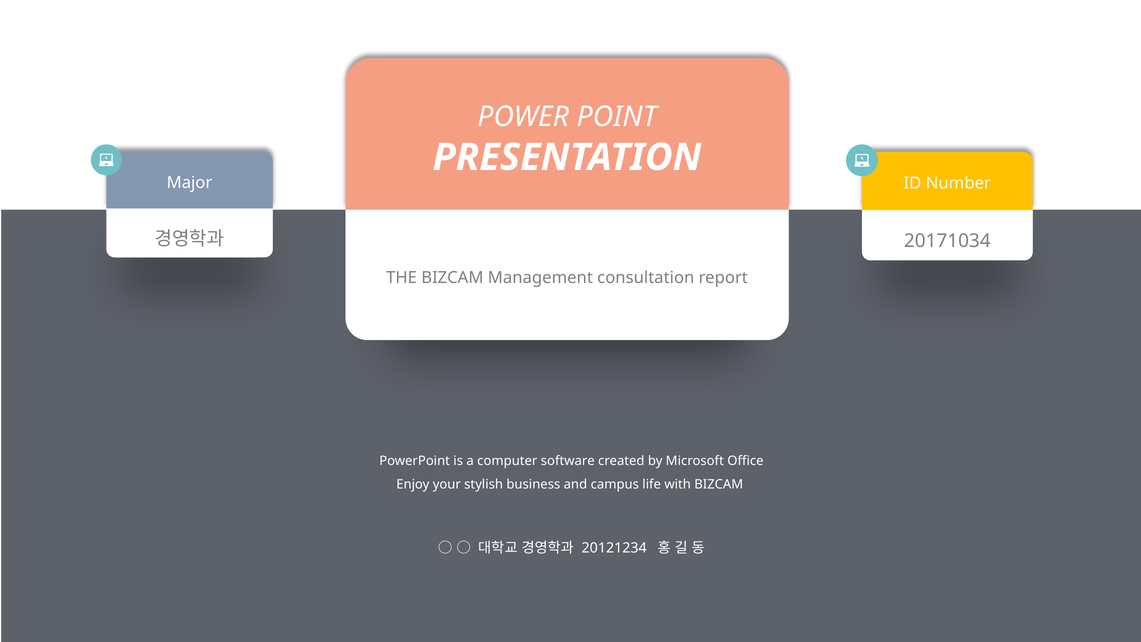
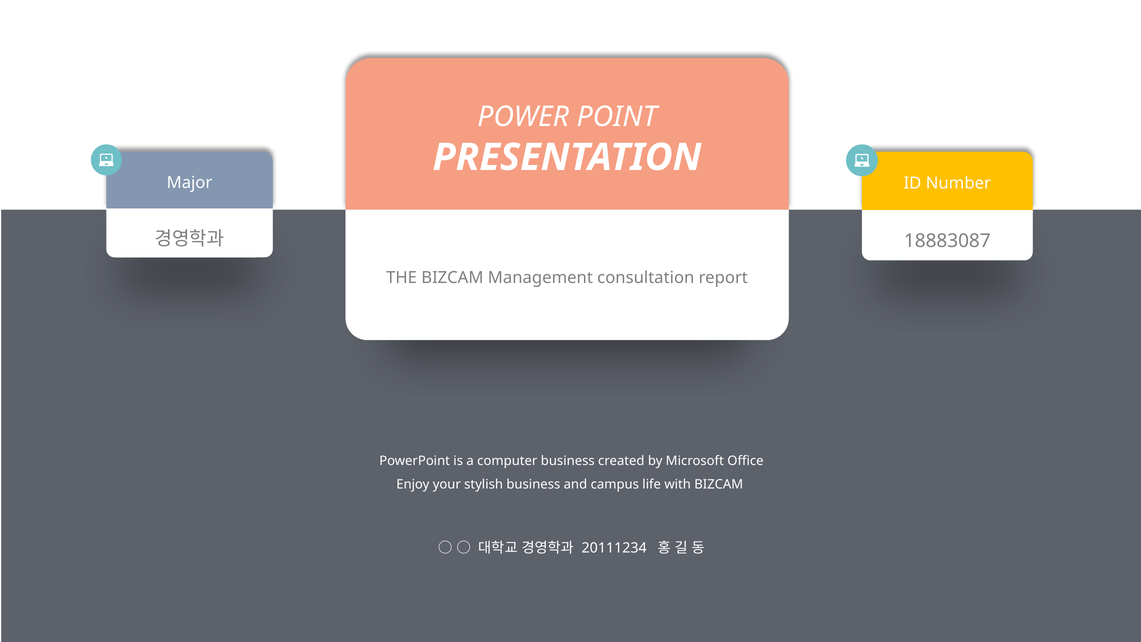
20171034: 20171034 -> 18883087
computer software: software -> business
20121234: 20121234 -> 20111234
